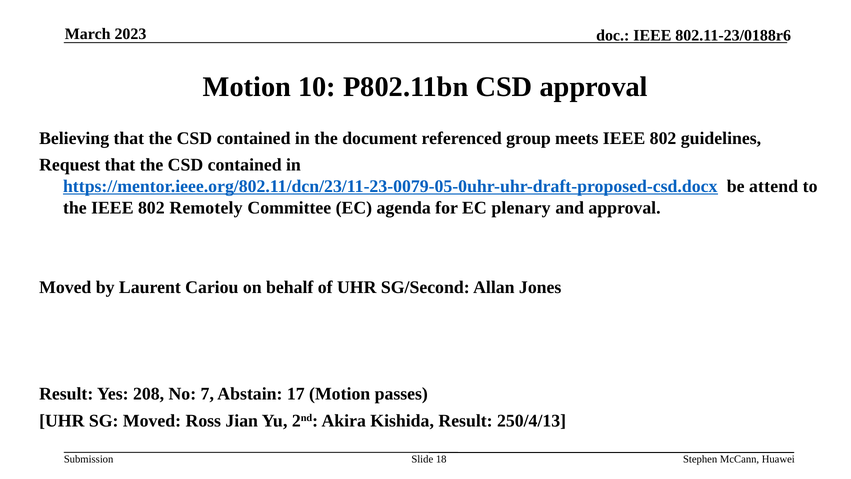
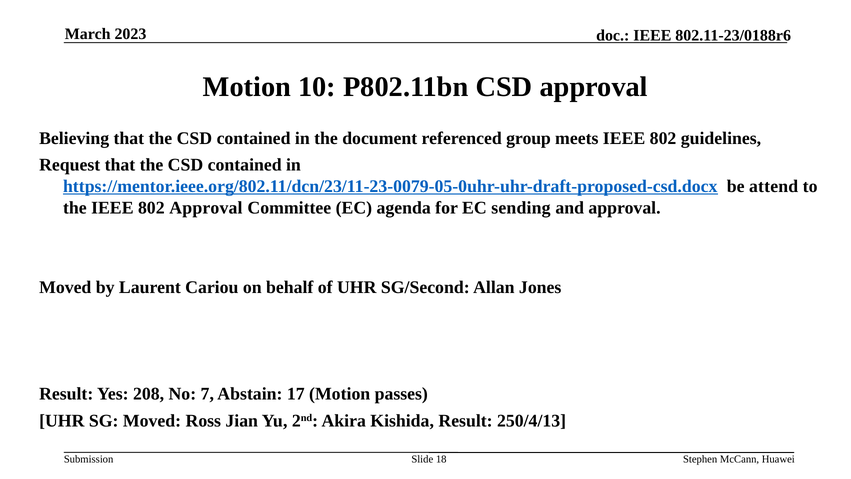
802 Remotely: Remotely -> Approval
plenary: plenary -> sending
